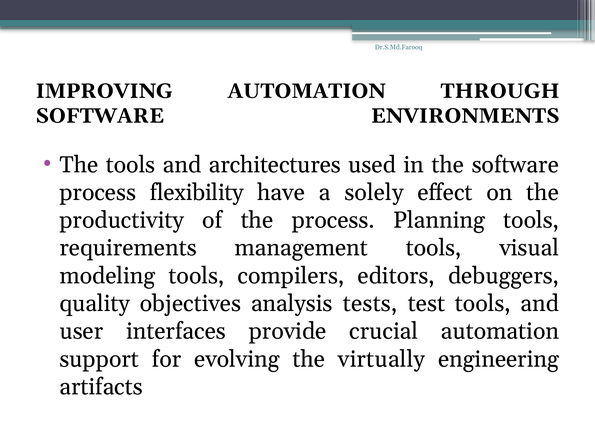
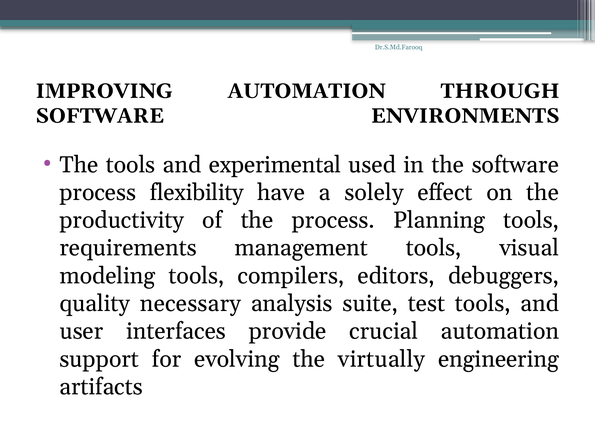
architectures: architectures -> experimental
objectives: objectives -> necessary
tests: tests -> suite
